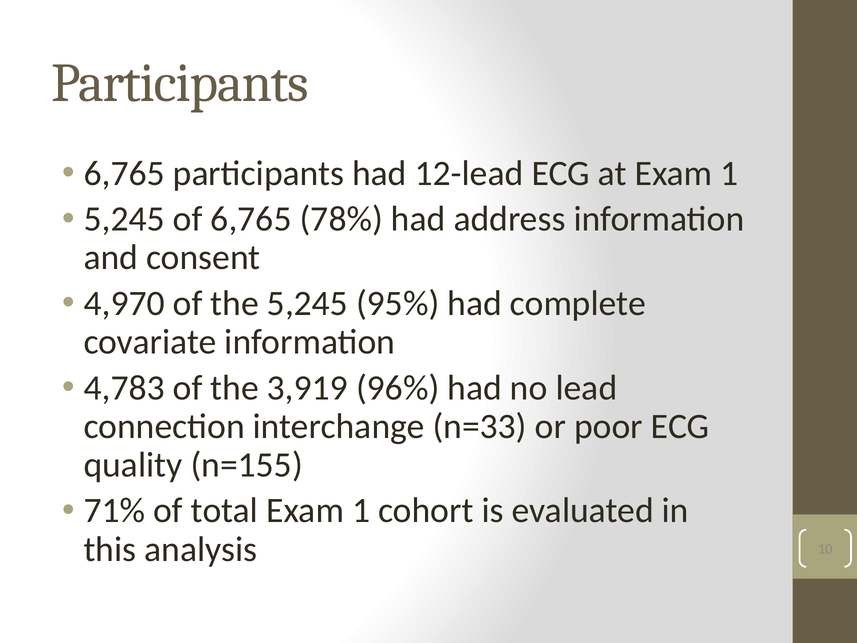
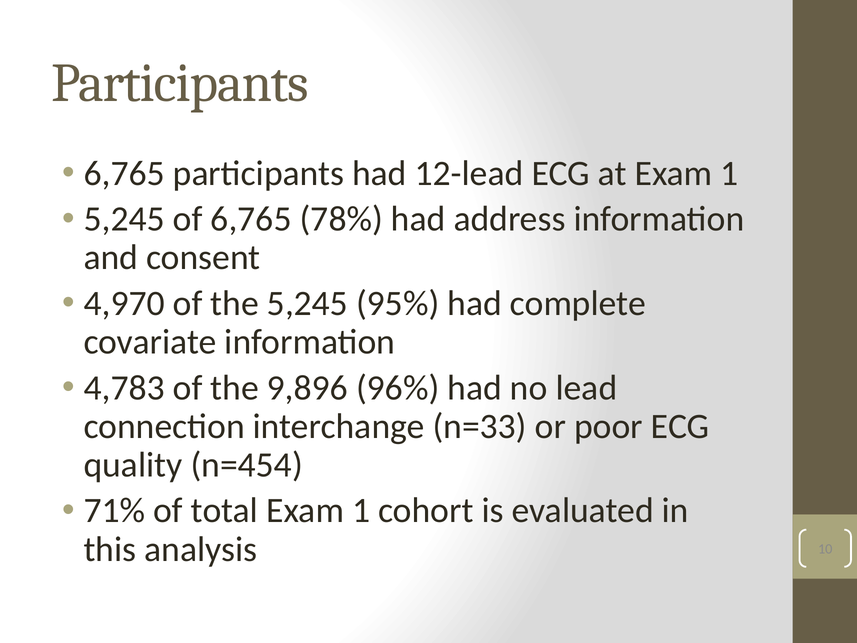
3,919: 3,919 -> 9,896
n=155: n=155 -> n=454
